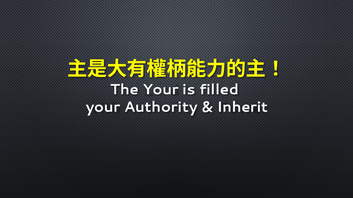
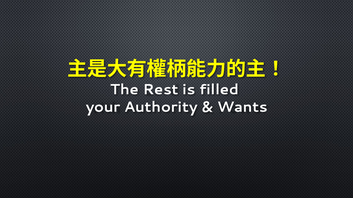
The Your: Your -> Rest
Inherit: Inherit -> Wants
